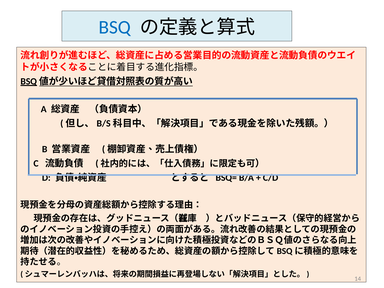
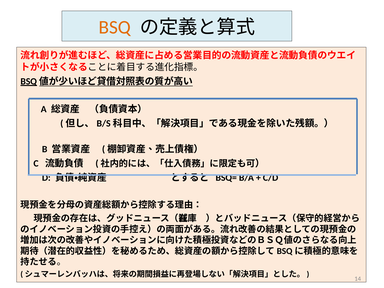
BSQ colour: blue -> orange
